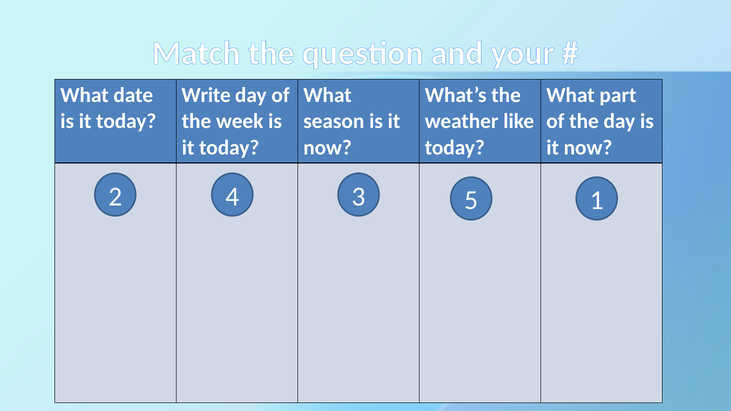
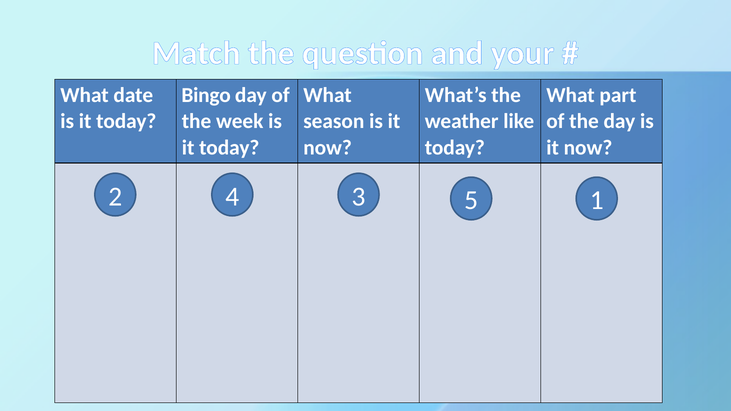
Write: Write -> Bingo
